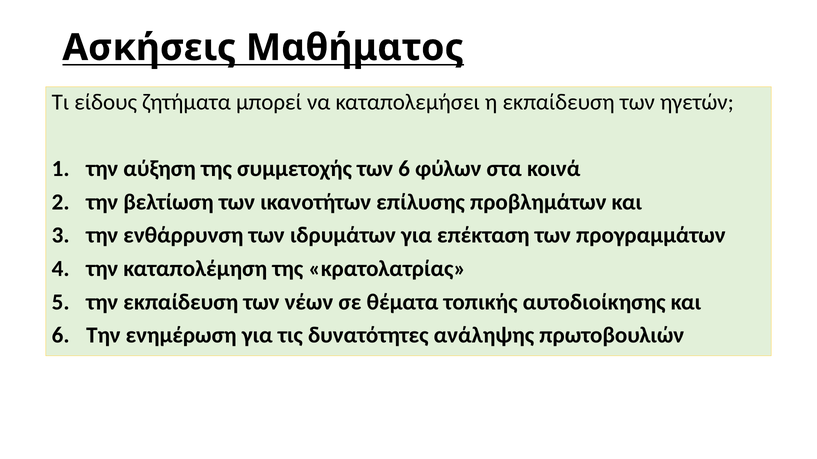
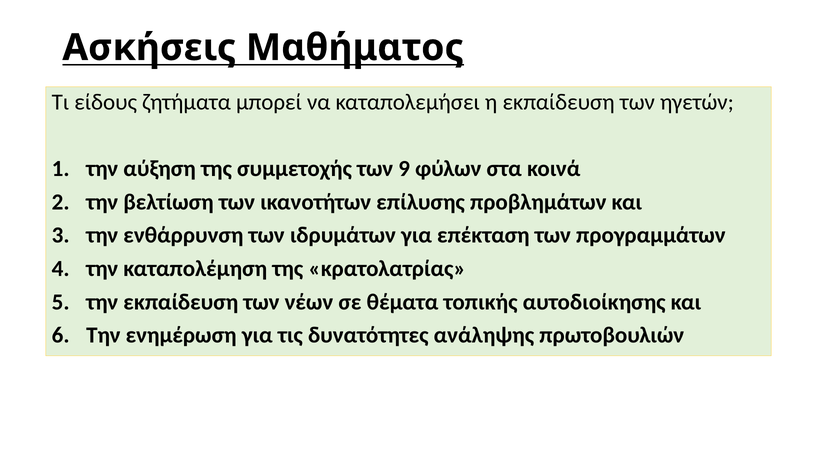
των 6: 6 -> 9
